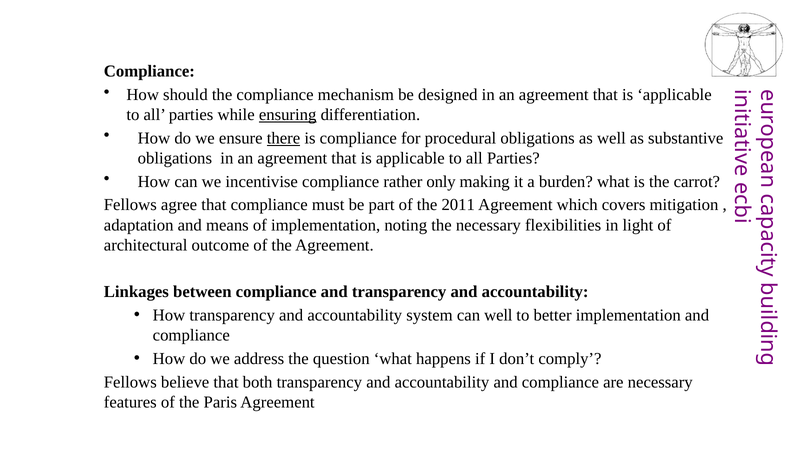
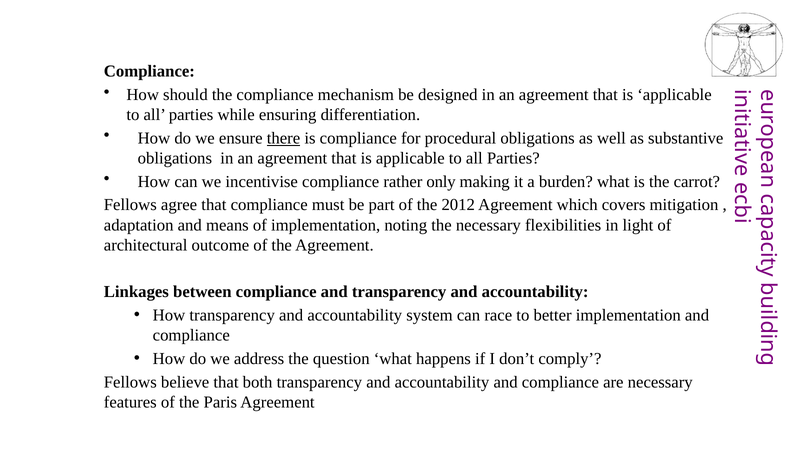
ensuring underline: present -> none
2011: 2011 -> 2012
can well: well -> race
